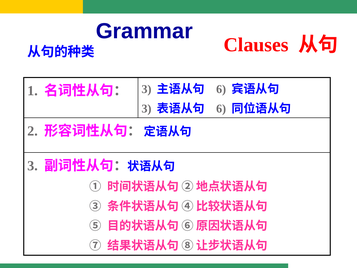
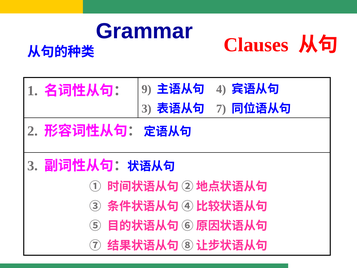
3 at (146, 89): 3 -> 9
6 at (221, 89): 6 -> 4
6 at (221, 109): 6 -> 7
